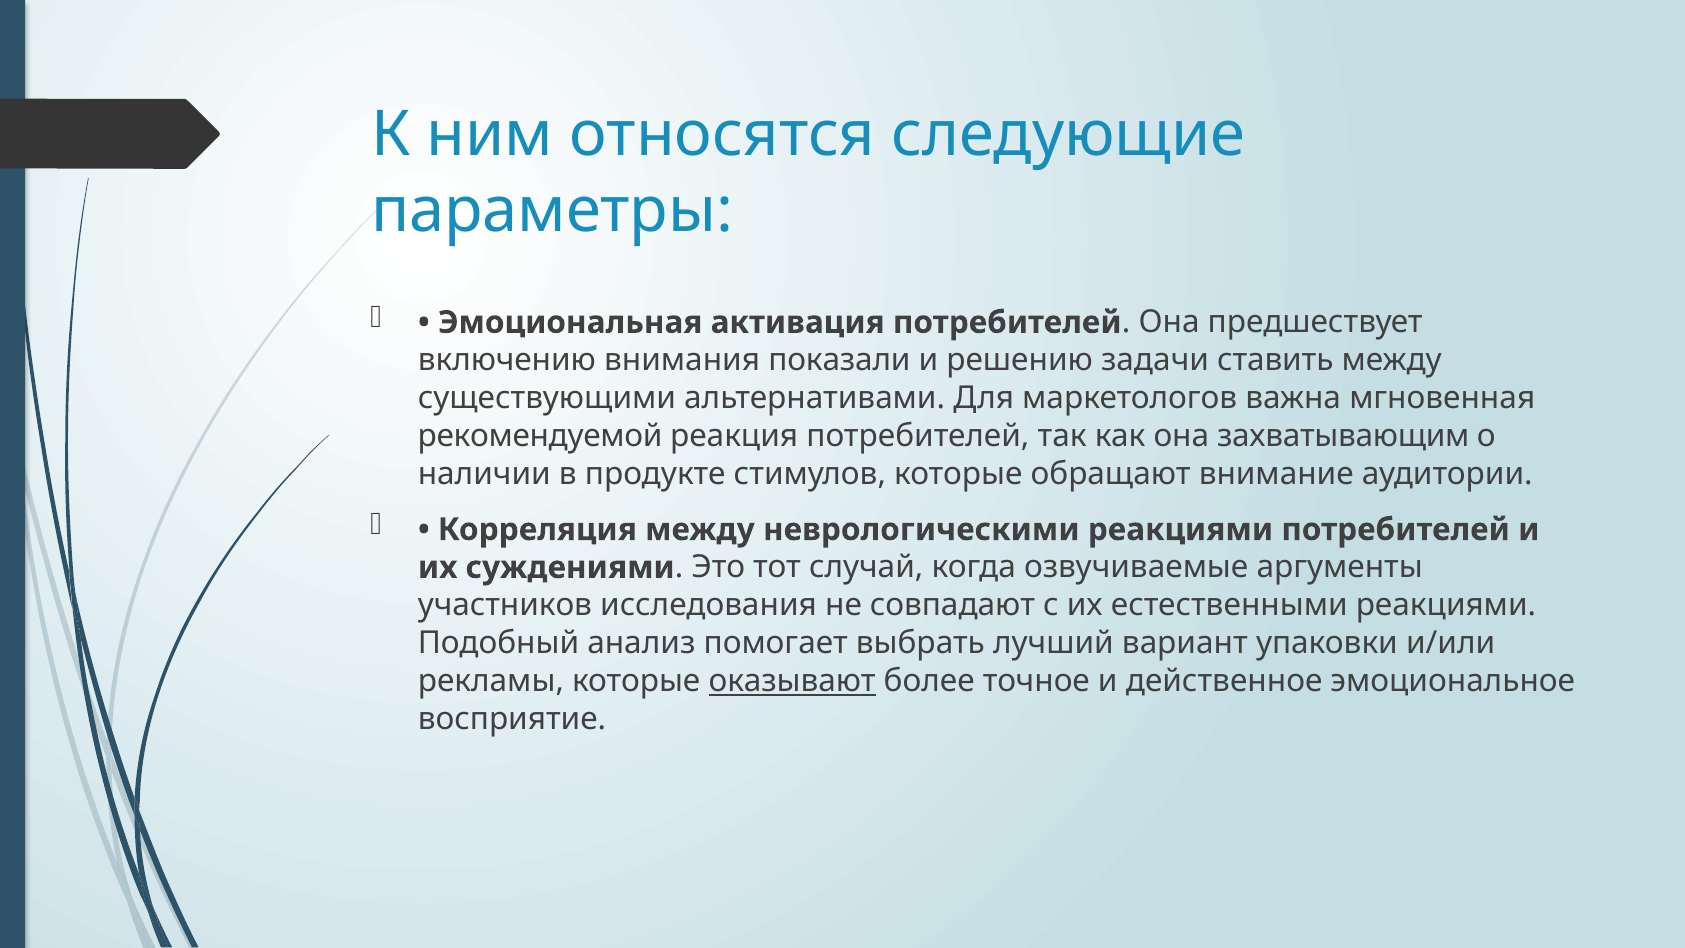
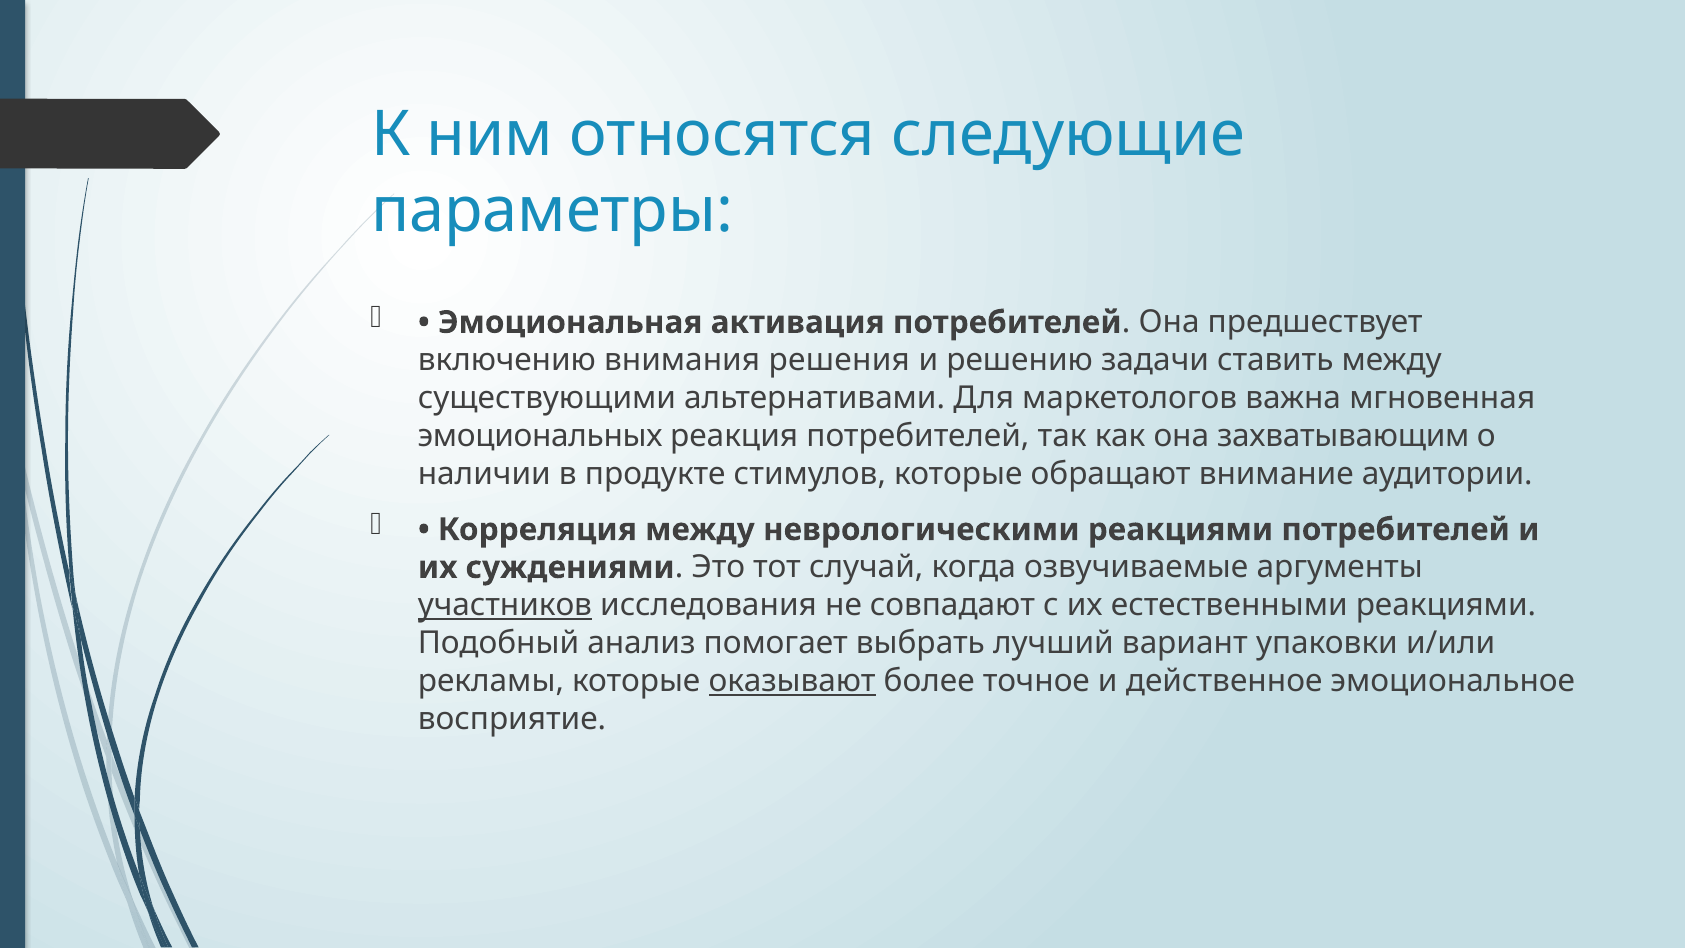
показали: показали -> решения
рекомендуемой: рекомендуемой -> эмоциональных
участников underline: none -> present
